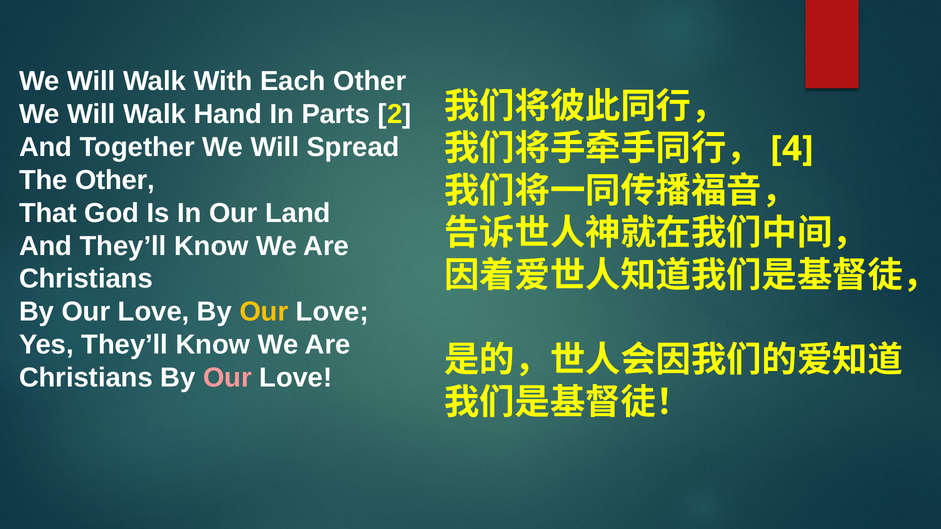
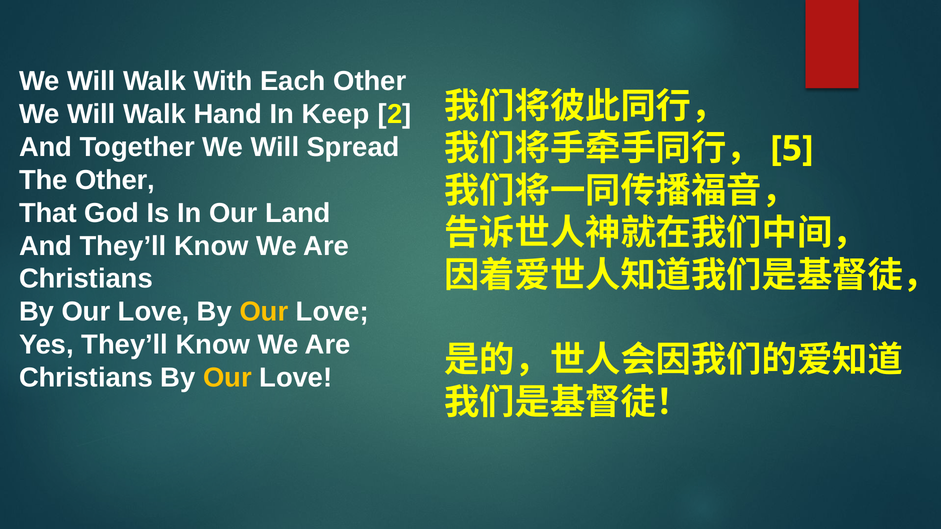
Parts: Parts -> Keep
4: 4 -> 5
Our at (227, 378) colour: pink -> yellow
